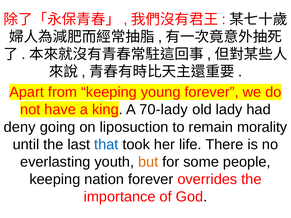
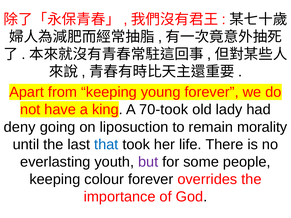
70-lady: 70-lady -> 70-took
but colour: orange -> purple
nation: nation -> colour
